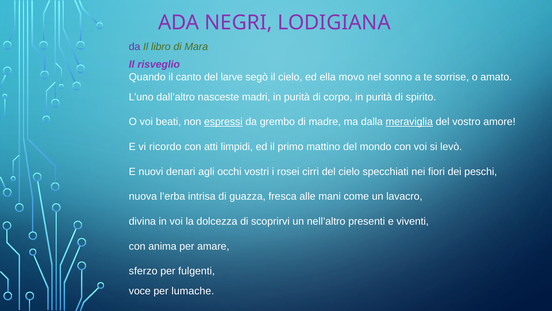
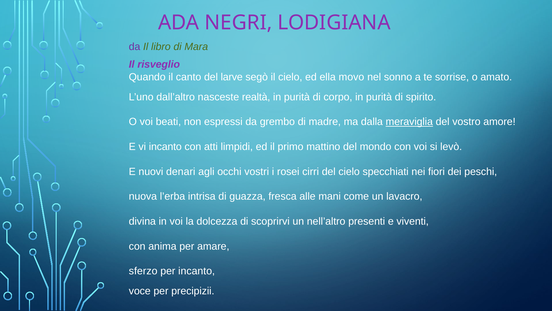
madri: madri -> realtà
espressi underline: present -> none
vi ricordo: ricordo -> incanto
per fulgenti: fulgenti -> incanto
lumache: lumache -> precipizii
